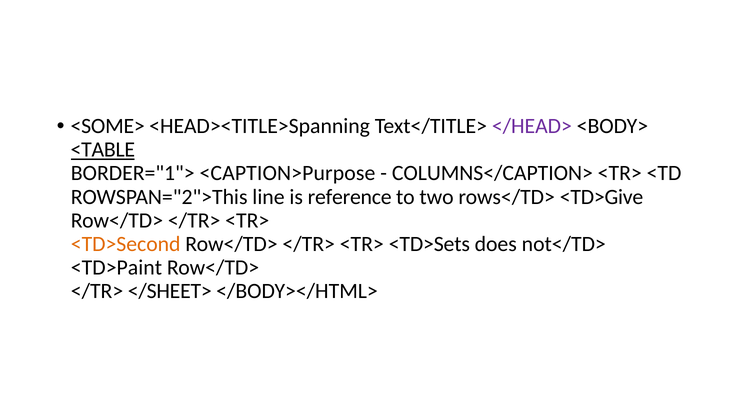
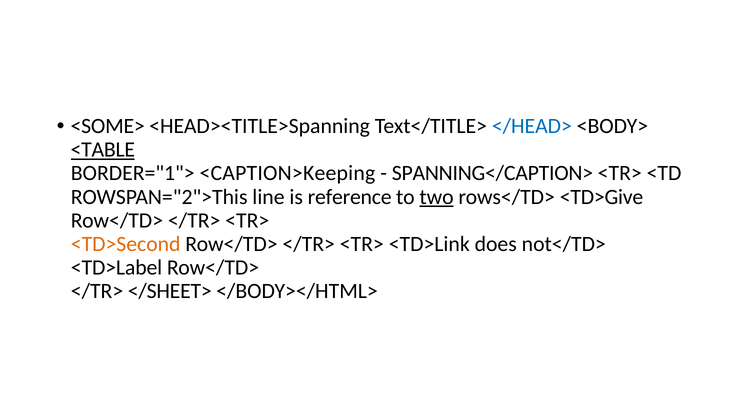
</HEAD> colour: purple -> blue
<CAPTION>Purpose: <CAPTION>Purpose -> <CAPTION>Keeping
COLUMNS</CAPTION>: COLUMNS</CAPTION> -> SPANNING</CAPTION>
two underline: none -> present
<TD>Sets: <TD>Sets -> <TD>Link
<TD>Paint: <TD>Paint -> <TD>Label
